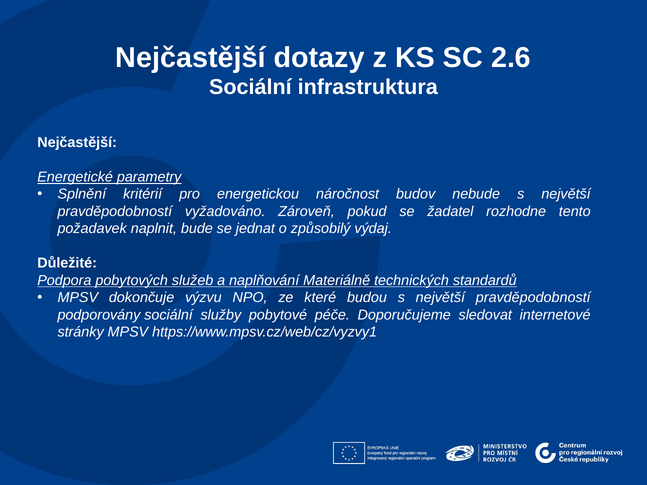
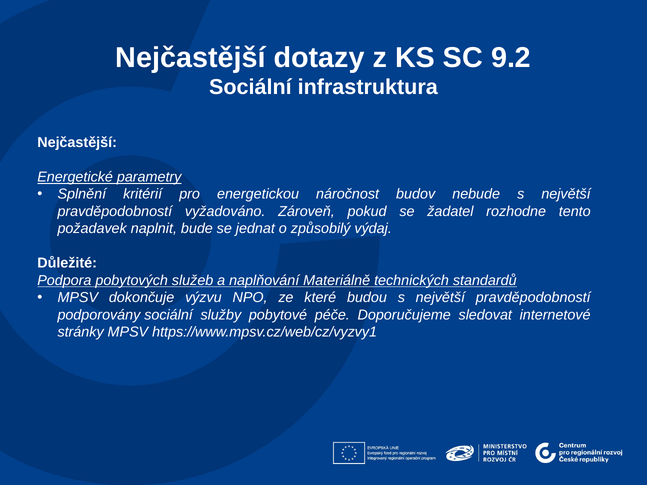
2.6: 2.6 -> 9.2
